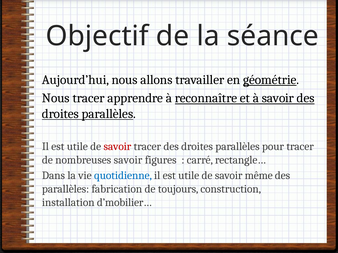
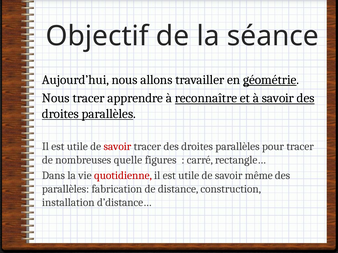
nombreuses savoir: savoir -> quelle
quotidienne colour: blue -> red
toujours: toujours -> distance
d’mobilier…: d’mobilier… -> d’distance…
